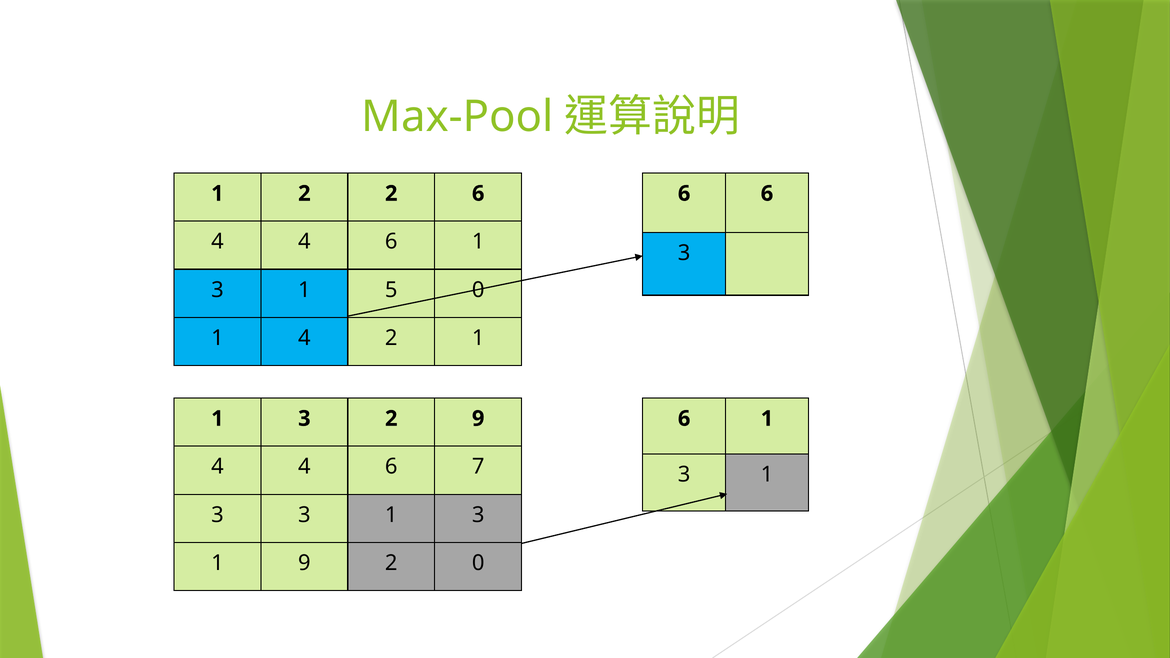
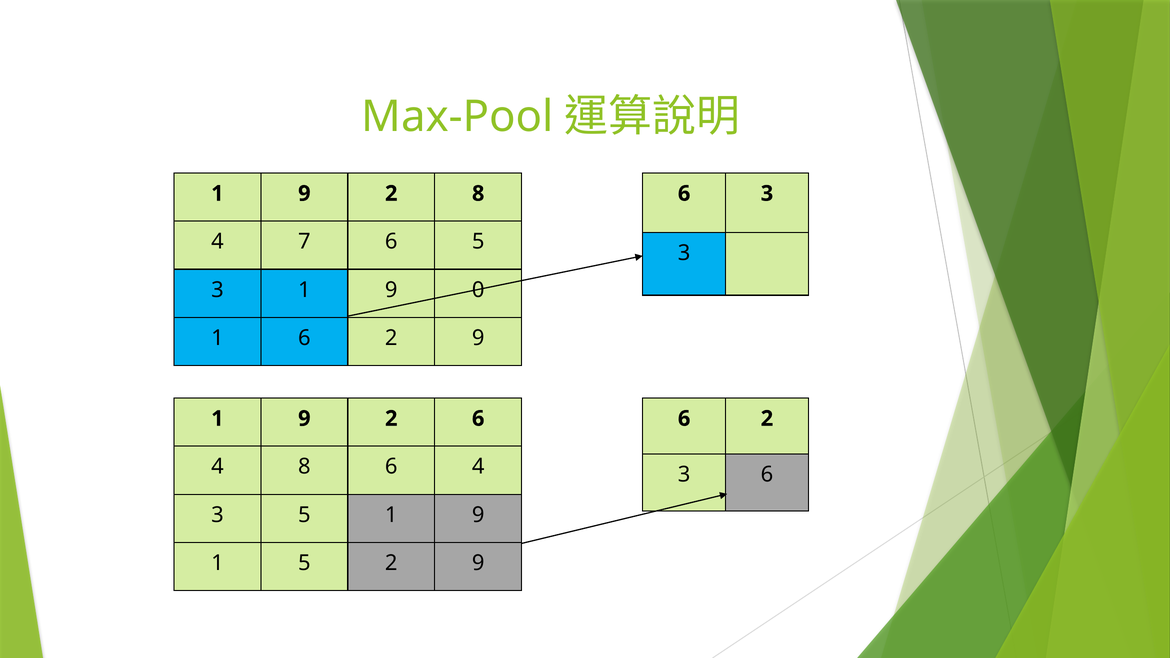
2 at (304, 194): 2 -> 9
2 6: 6 -> 8
6 6: 6 -> 3
4 at (304, 242): 4 -> 7
1 at (478, 242): 1 -> 5
3 1 5: 5 -> 9
1 4: 4 -> 6
1 at (478, 338): 1 -> 9
3 at (304, 419): 3 -> 9
2 9: 9 -> 6
1 at (767, 419): 1 -> 2
4 at (304, 467): 4 -> 8
7 at (478, 467): 7 -> 4
1 at (767, 475): 1 -> 6
3 3: 3 -> 5
3 at (478, 515): 3 -> 9
1 9: 9 -> 5
0 at (478, 563): 0 -> 9
